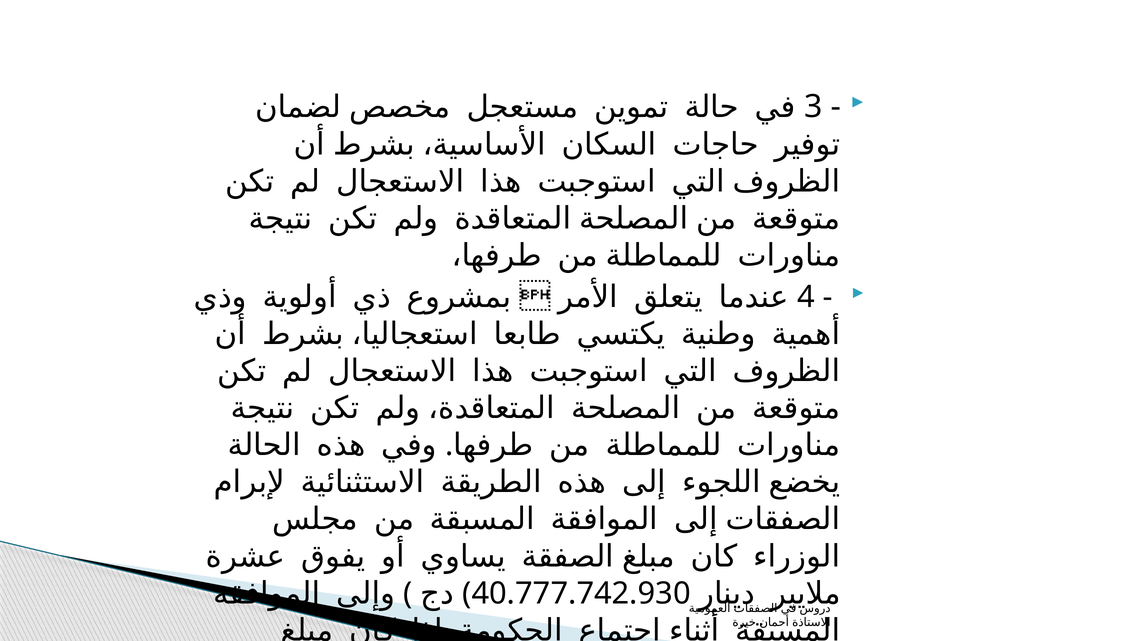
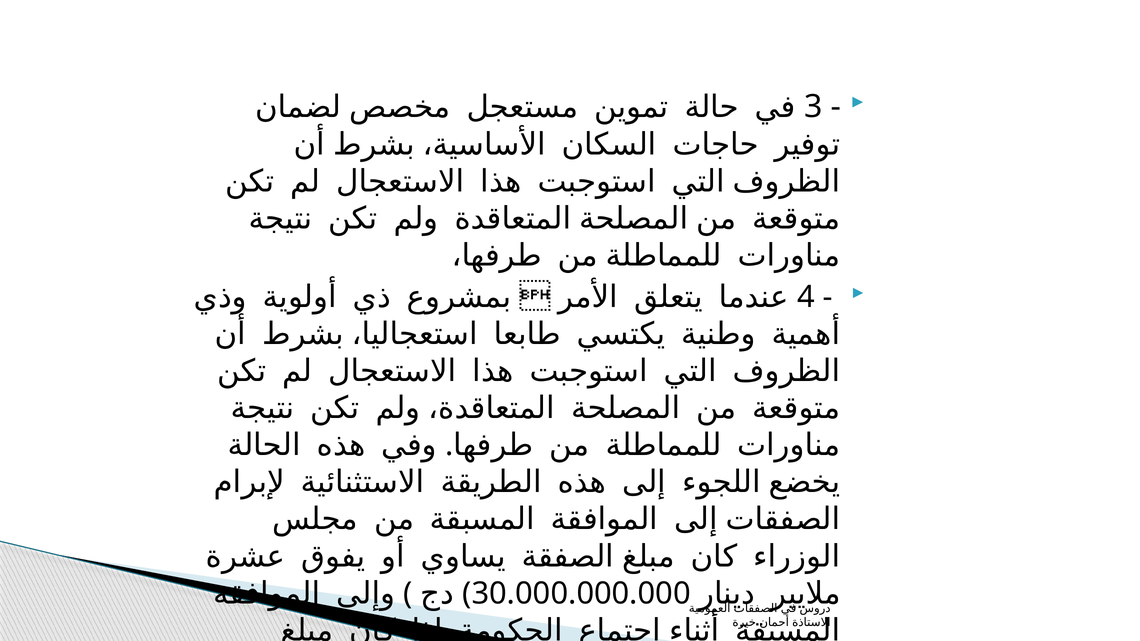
40.777.742.930: 40.777.742.930 -> 30.000.000.000
